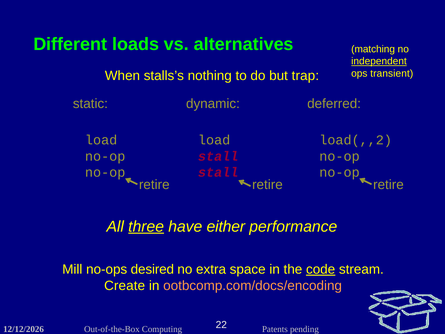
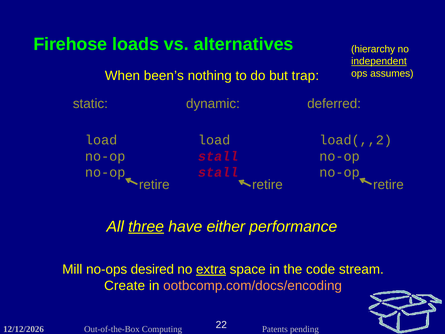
Different: Different -> Firehose
matching: matching -> hierarchy
transient: transient -> assumes
stalls’s: stalls’s -> been’s
extra underline: none -> present
code underline: present -> none
